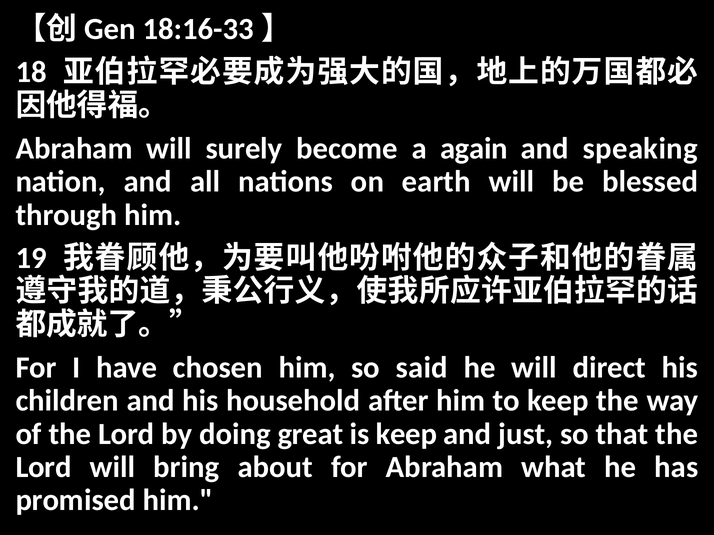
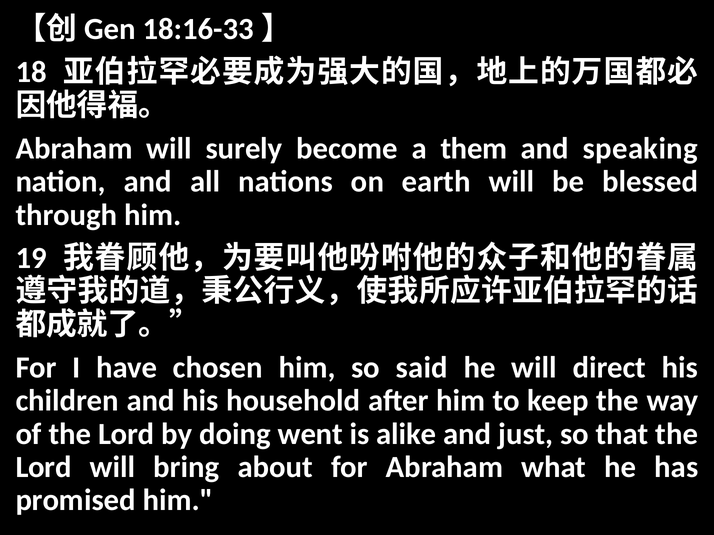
again: again -> them
great: great -> went
is keep: keep -> alike
